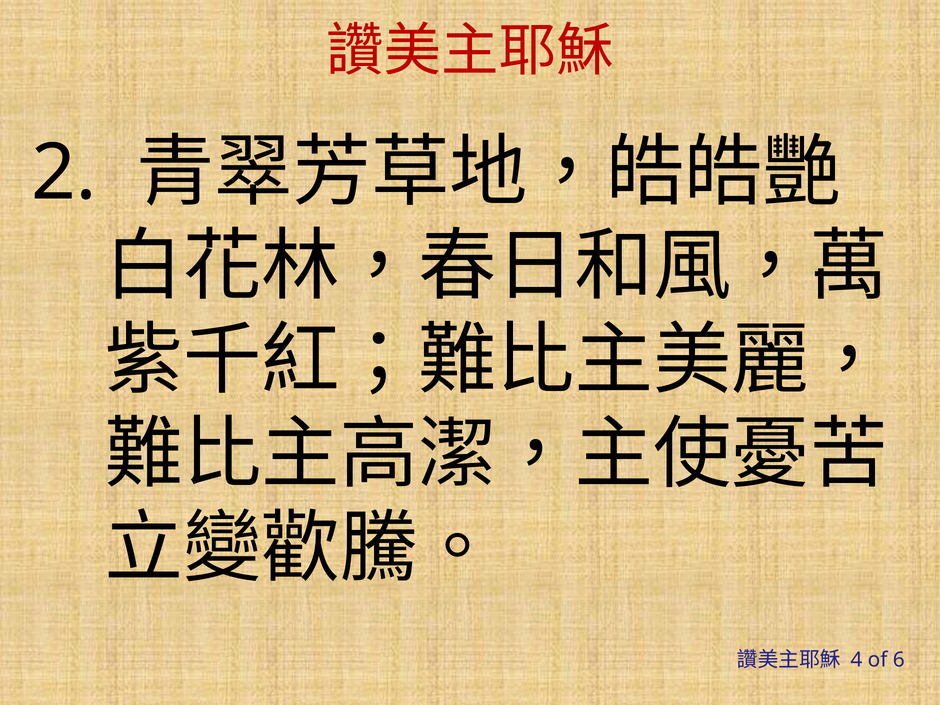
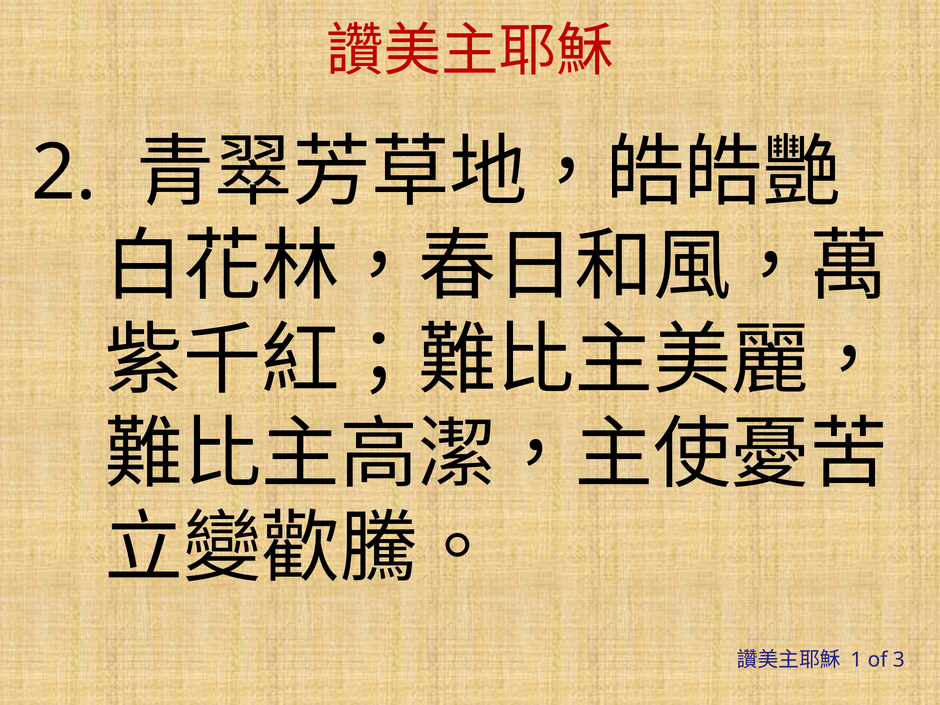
4: 4 -> 1
6: 6 -> 3
